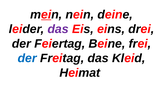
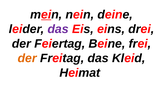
der at (27, 59) colour: blue -> orange
